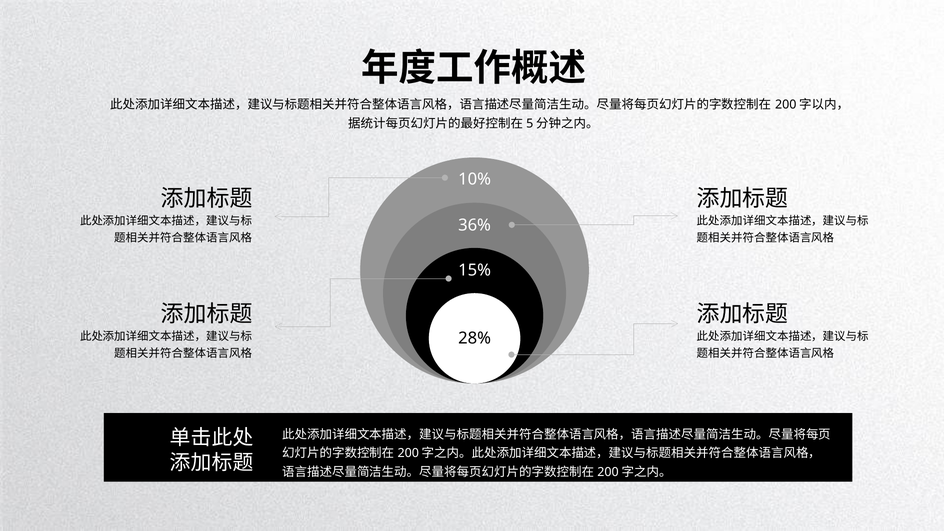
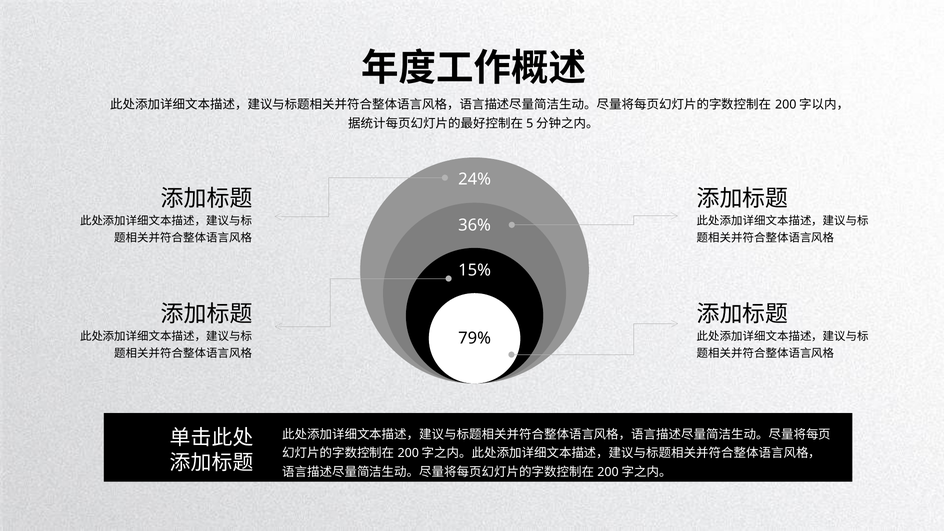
10%: 10% -> 24%
28%: 28% -> 79%
